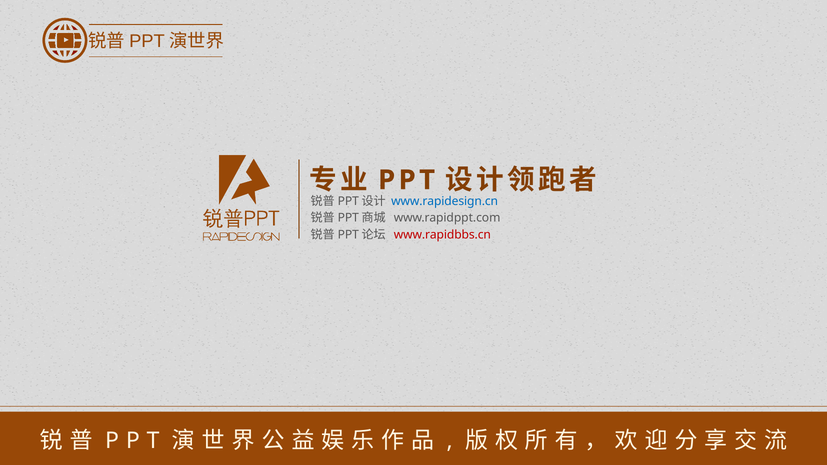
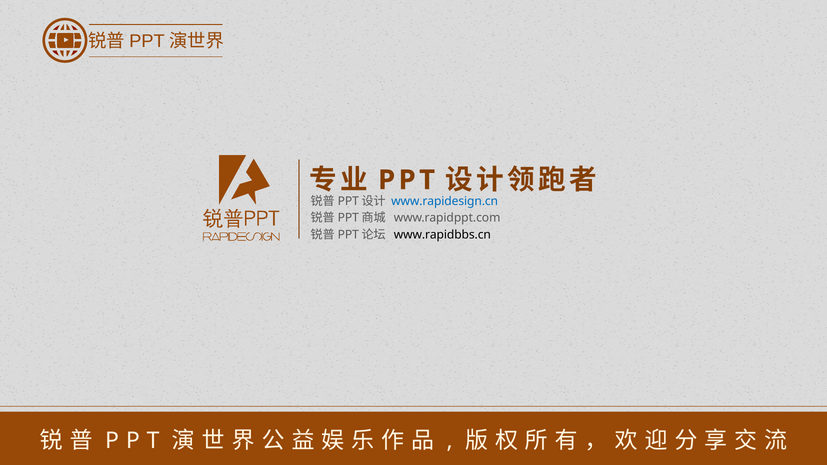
www.rapidbbs.cn colour: red -> black
